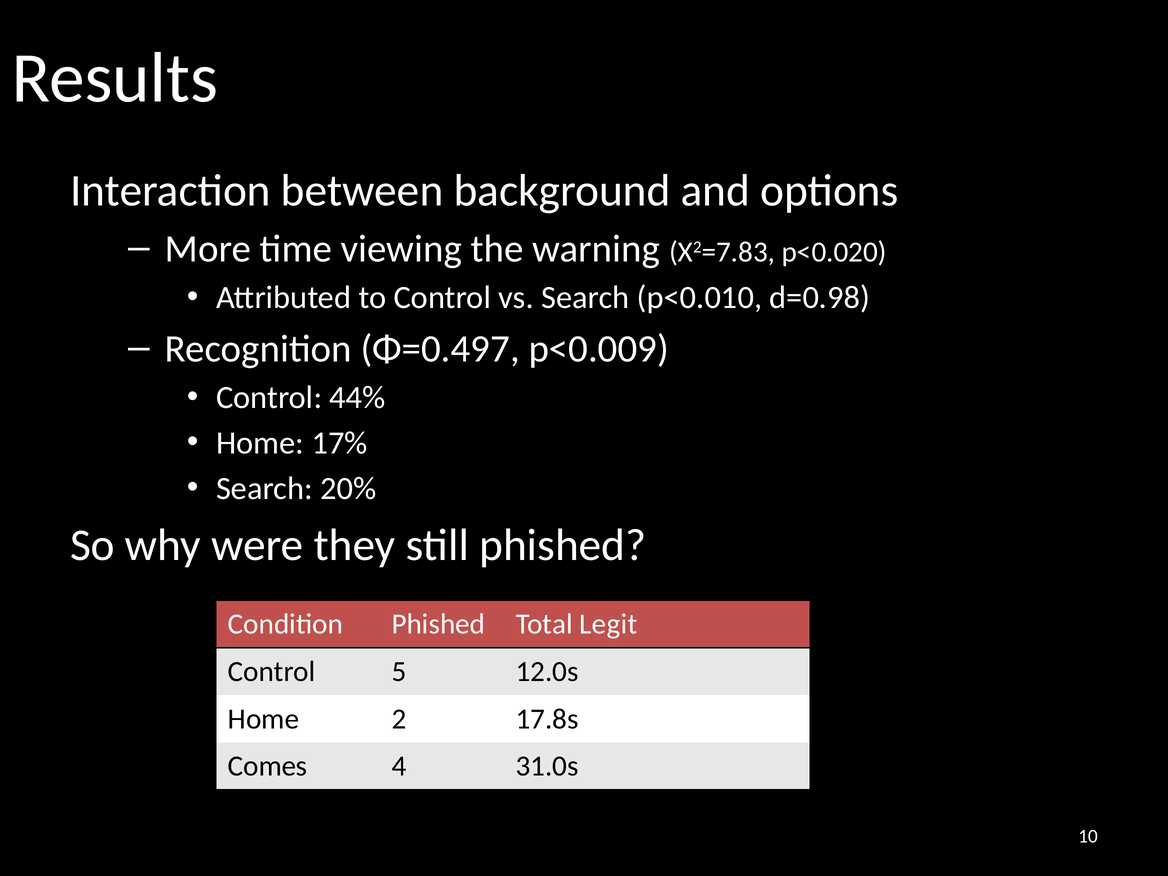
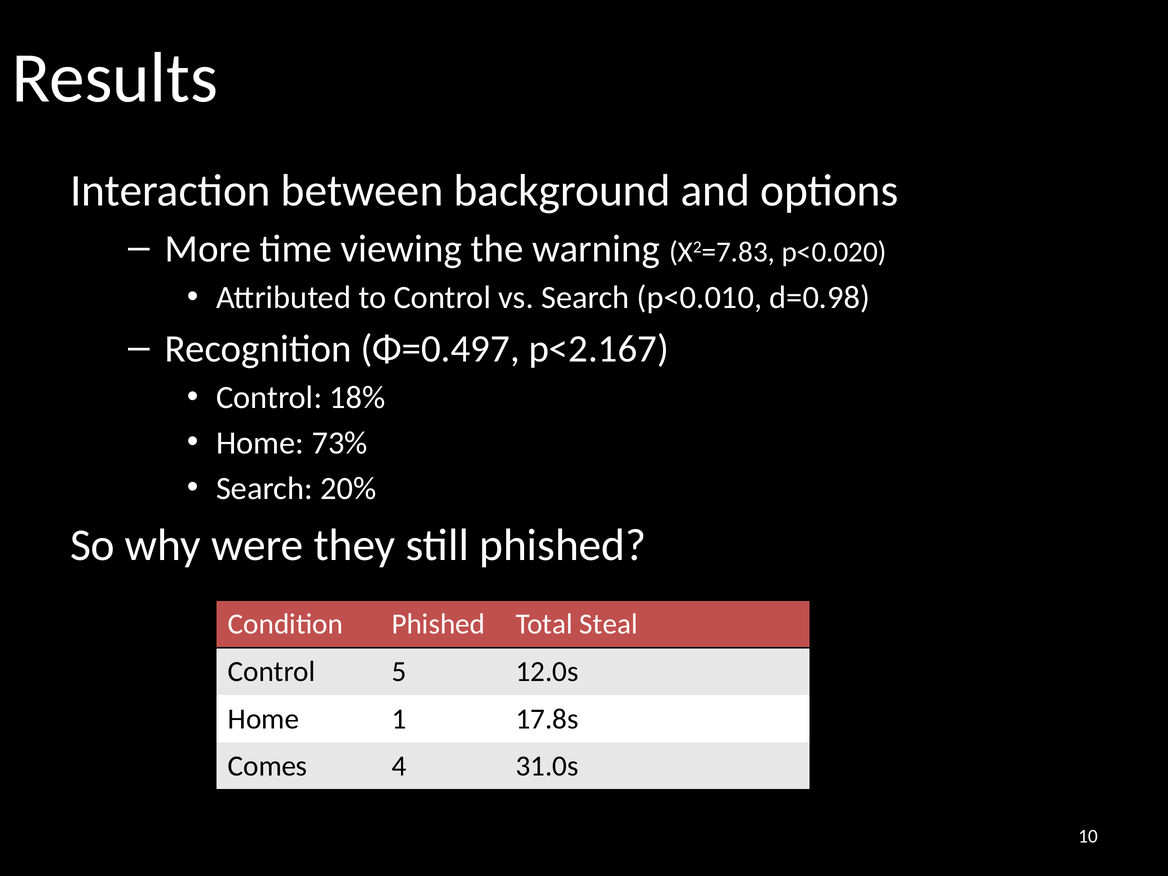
p<0.009: p<0.009 -> p<2.167
44%: 44% -> 18%
17%: 17% -> 73%
Legit: Legit -> Steal
2: 2 -> 1
